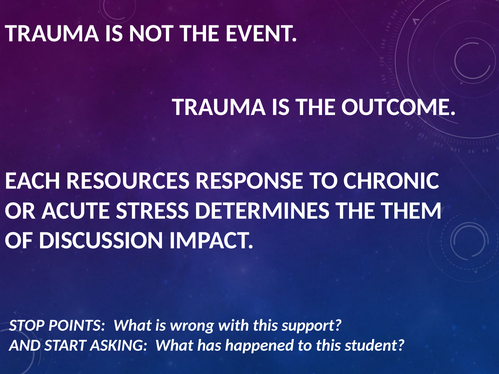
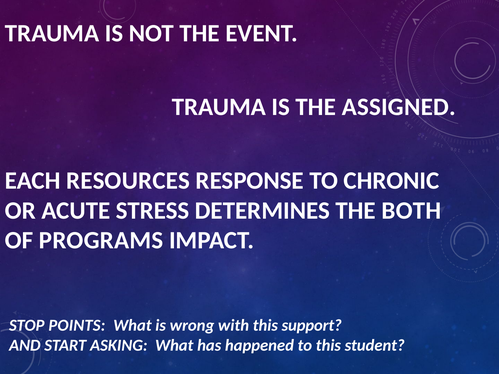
OUTCOME: OUTCOME -> ASSIGNED
THEM: THEM -> BOTH
DISCUSSION: DISCUSSION -> PROGRAMS
